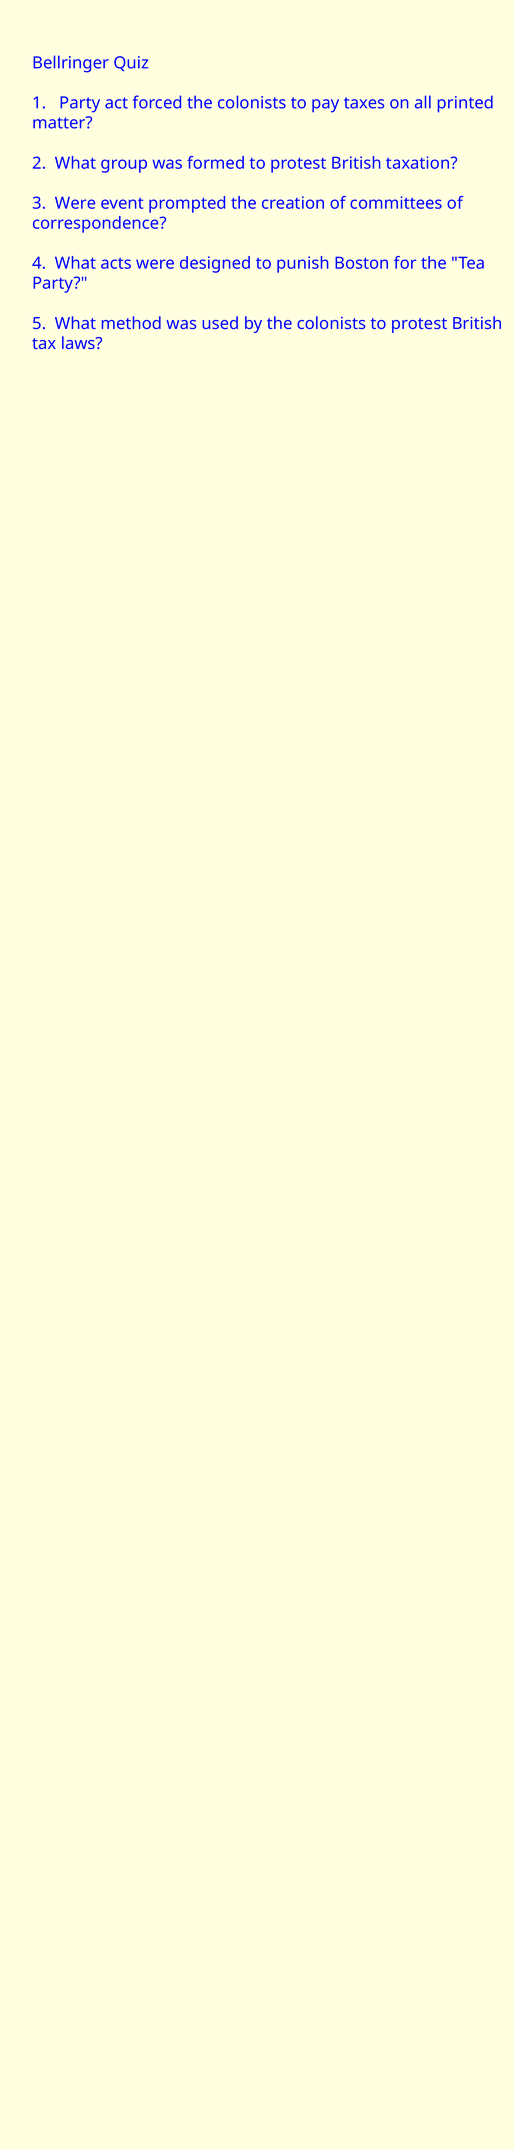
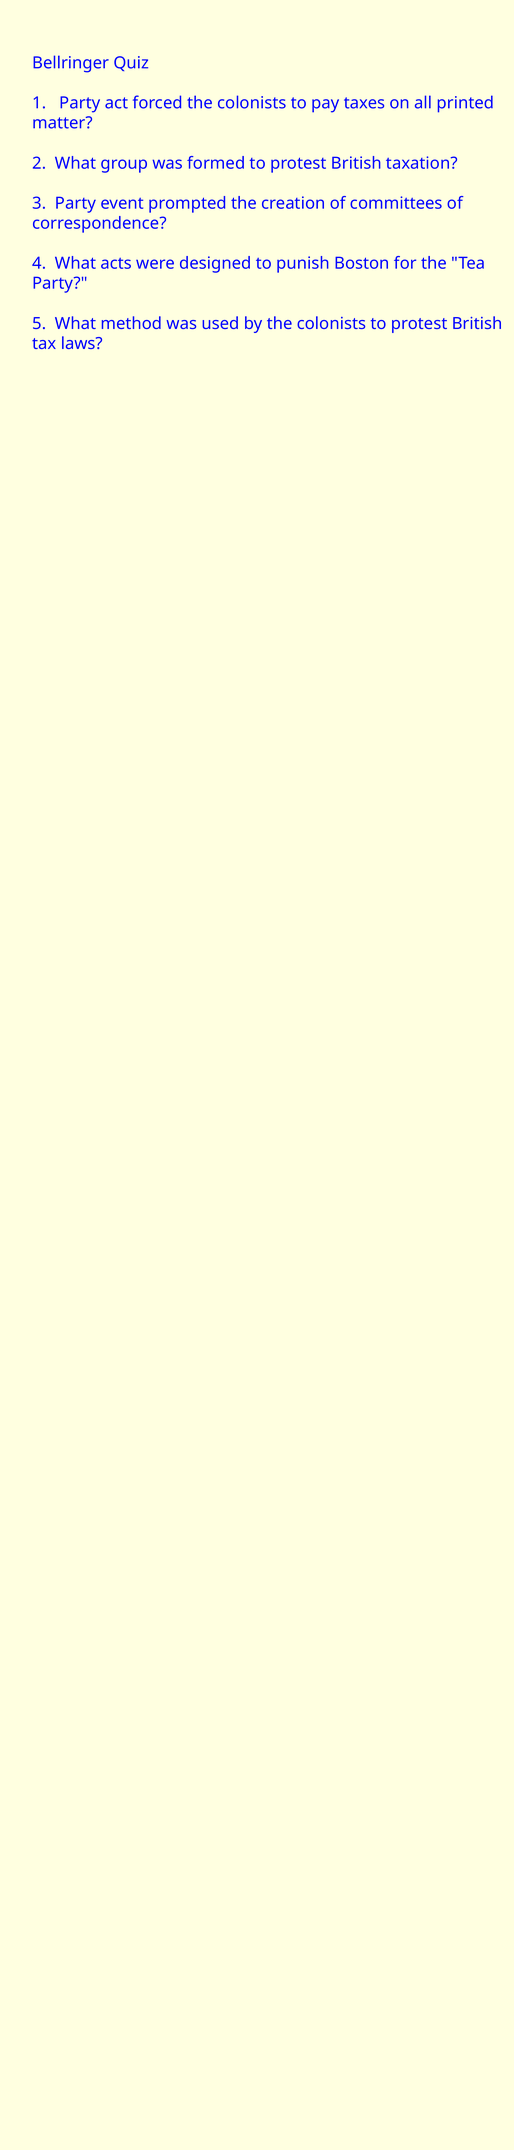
3 Were: Were -> Party
